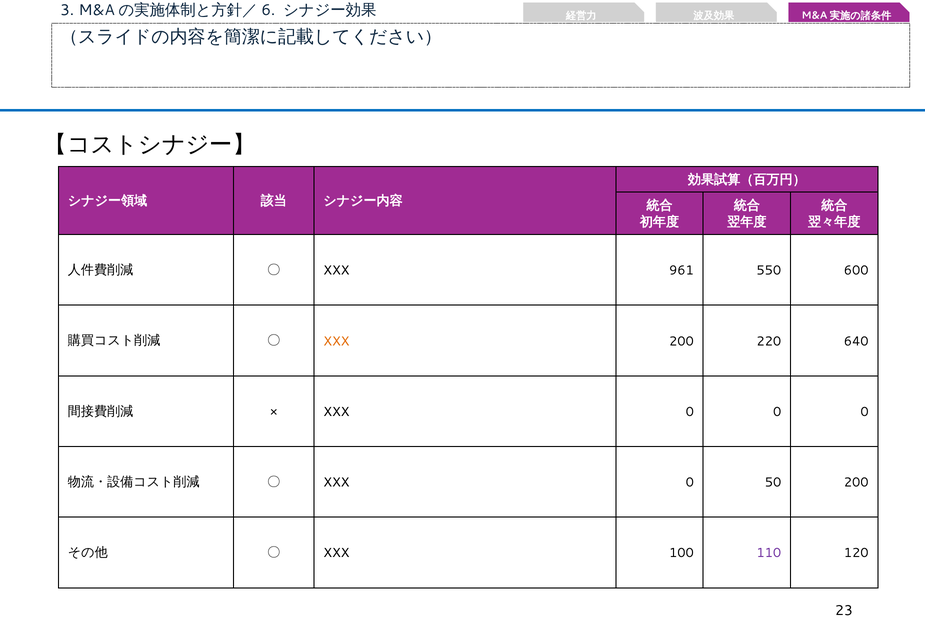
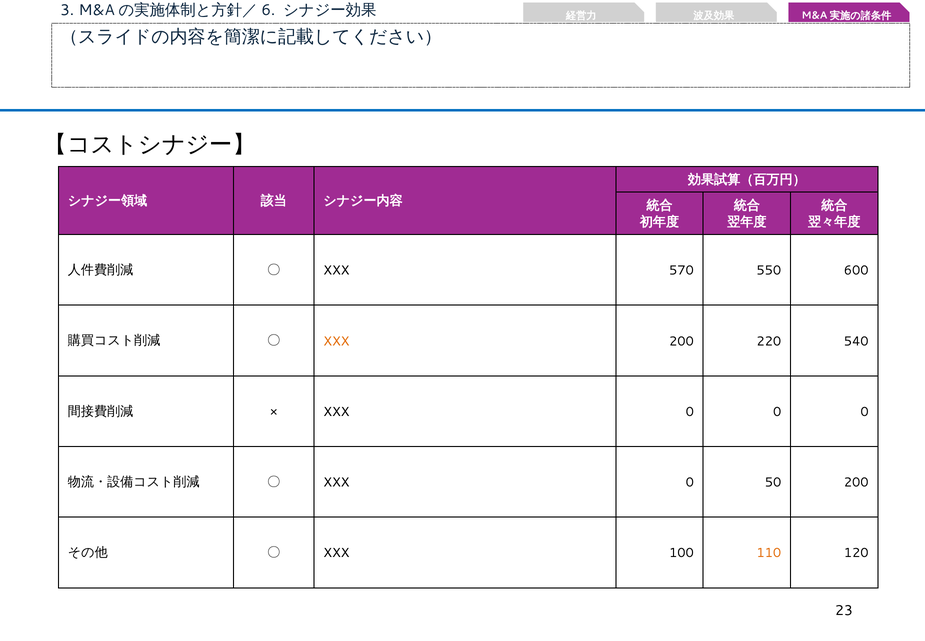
961: 961 -> 570
640: 640 -> 540
110 colour: purple -> orange
